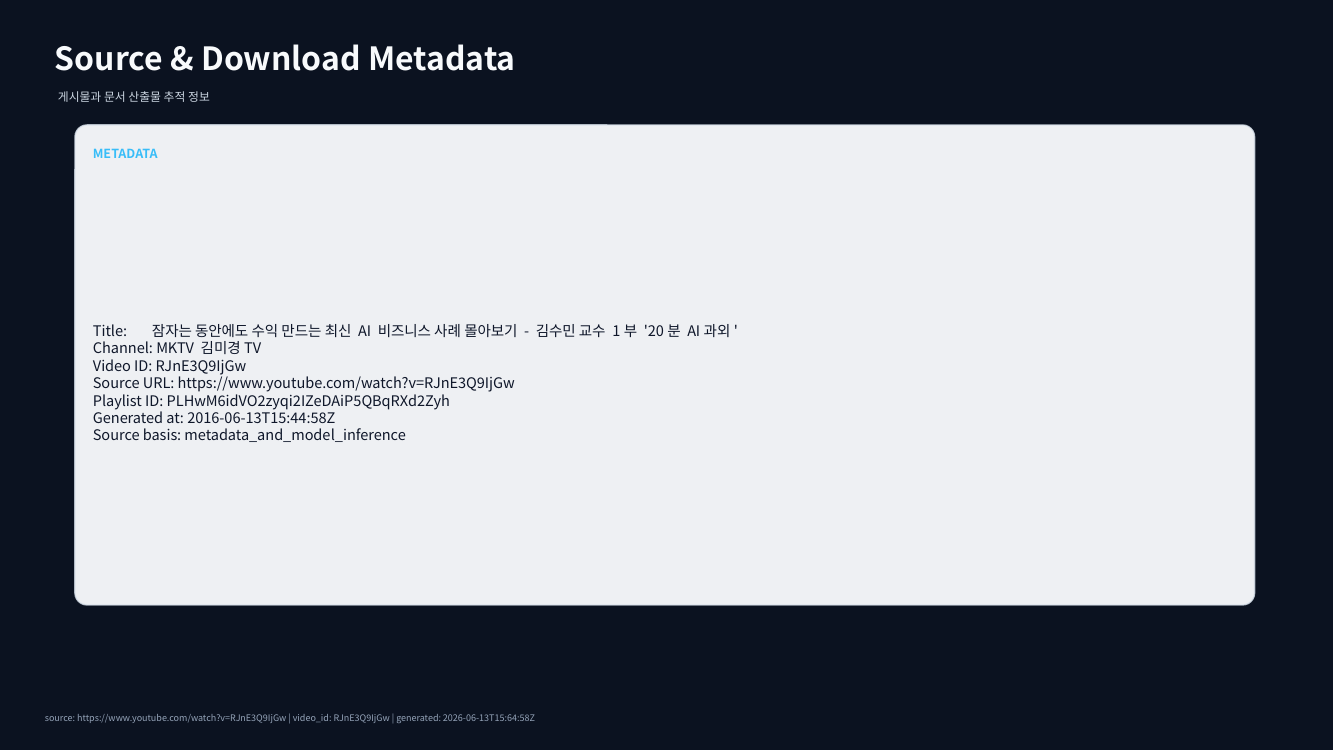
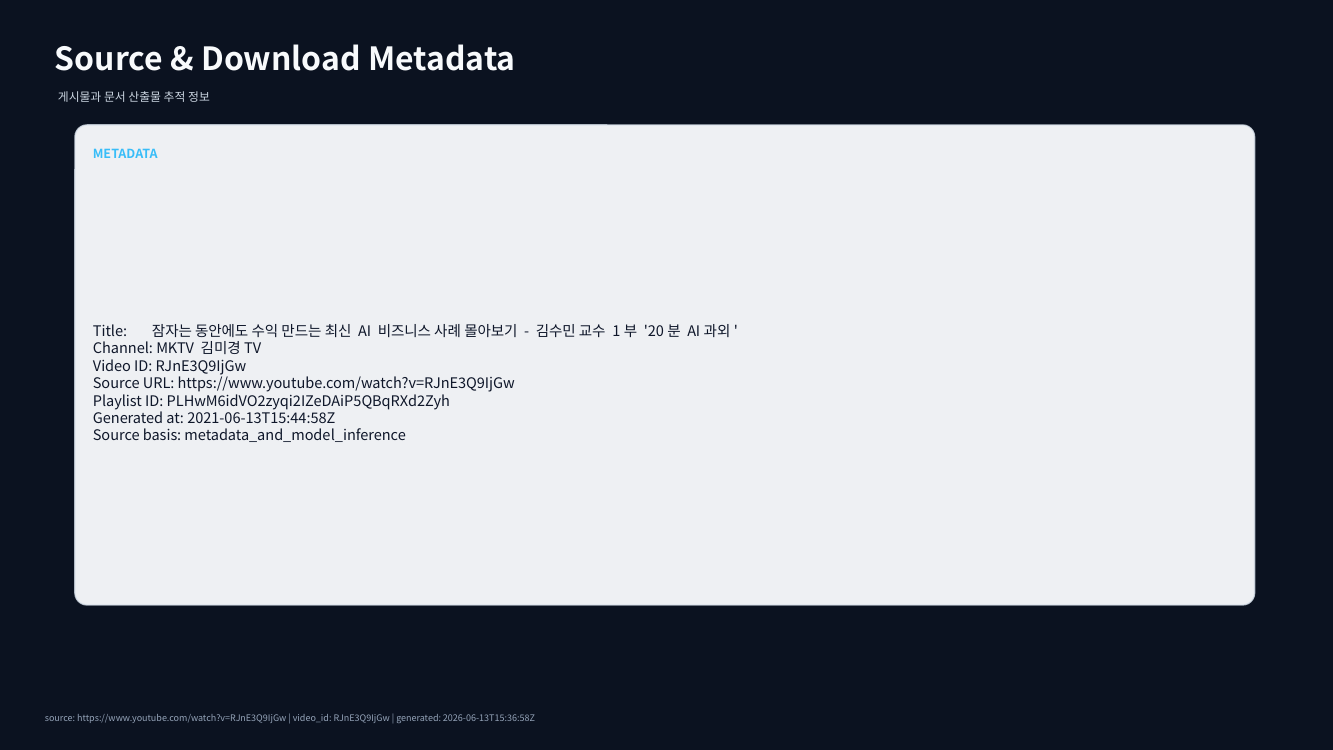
2016-06-13T15:44:58Z: 2016-06-13T15:44:58Z -> 2021-06-13T15:44:58Z
2026-06-13T15:64:58Z: 2026-06-13T15:64:58Z -> 2026-06-13T15:36:58Z
